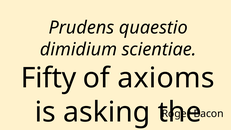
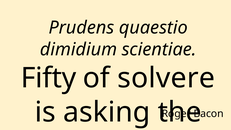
axioms: axioms -> solvere
